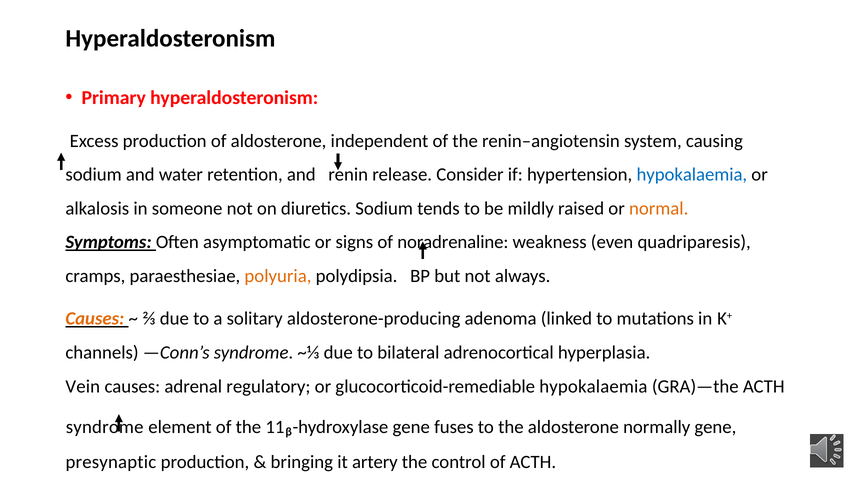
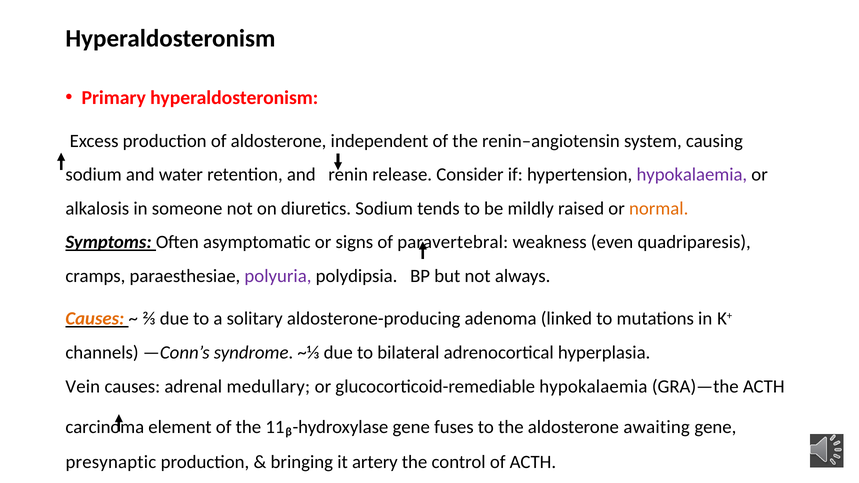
hypokalaemia at (692, 175) colour: blue -> purple
noradrenaline: noradrenaline -> paravertebral
polyuria colour: orange -> purple
regulatory: regulatory -> medullary
syndrome at (105, 427): syndrome -> carcinoma
normally: normally -> awaiting
